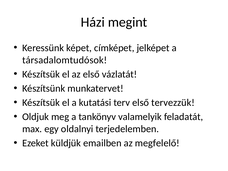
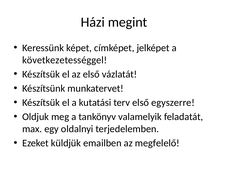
társadalomtudósok: társadalomtudósok -> következetességgel
tervezzük: tervezzük -> egyszerre
